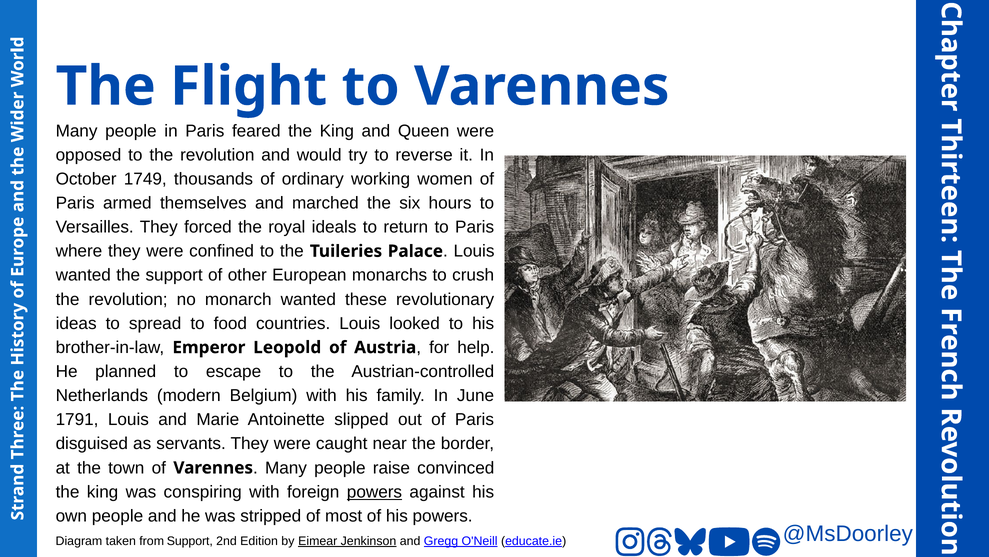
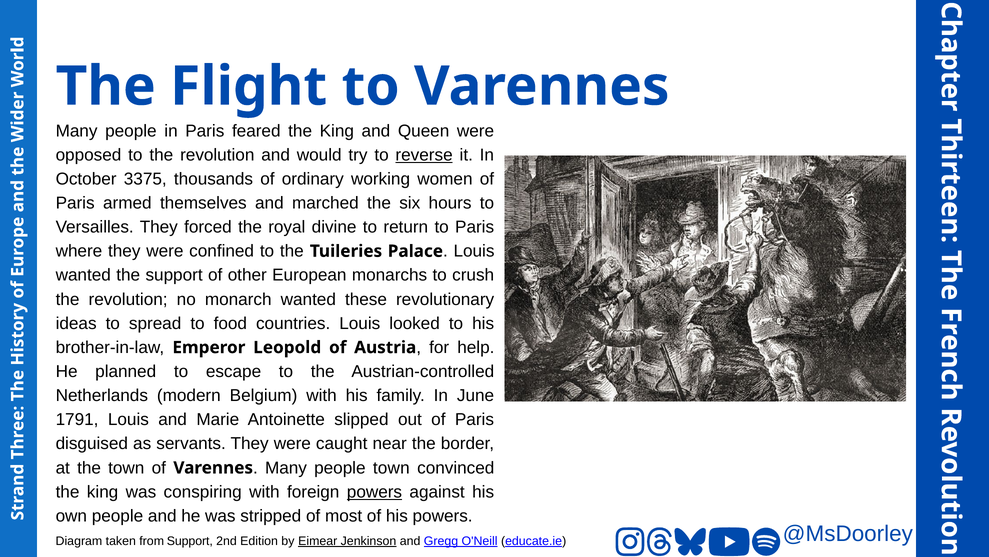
reverse underline: none -> present
1749: 1749 -> 3375
ideals: ideals -> divine
people raise: raise -> town
